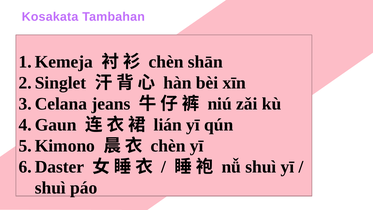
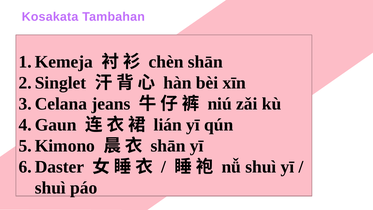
chèn at (168, 146): chèn -> shān
